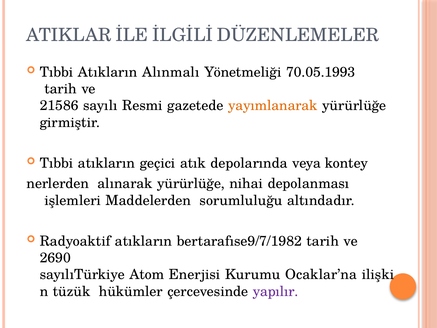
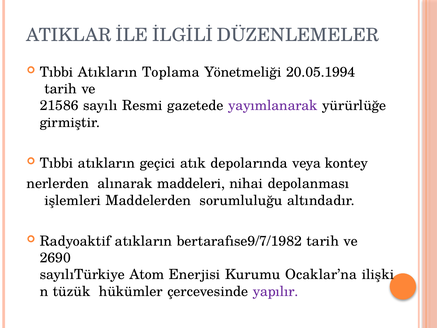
Alınmalı: Alınmalı -> Toplama
70.05.1993: 70.05.1993 -> 20.05.1994
yayımlanarak colour: orange -> purple
alınarak yürürlüğe: yürürlüğe -> maddeleri
